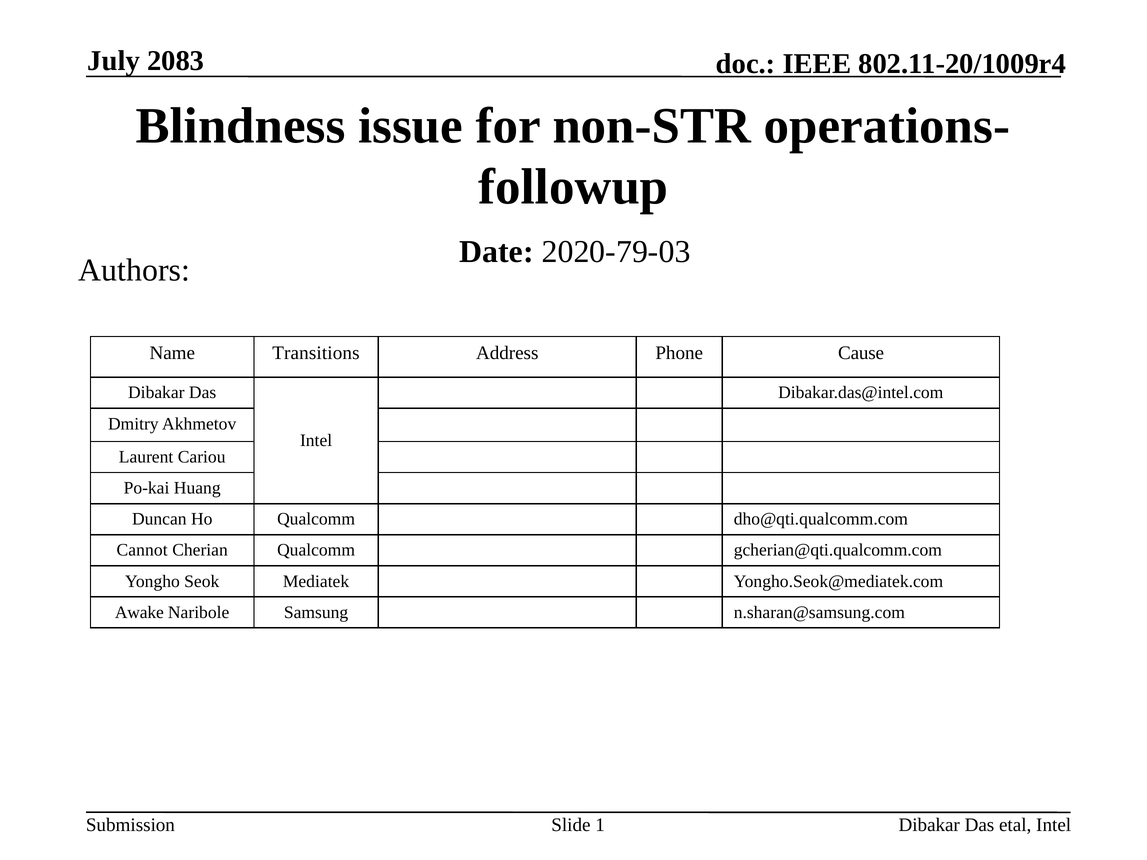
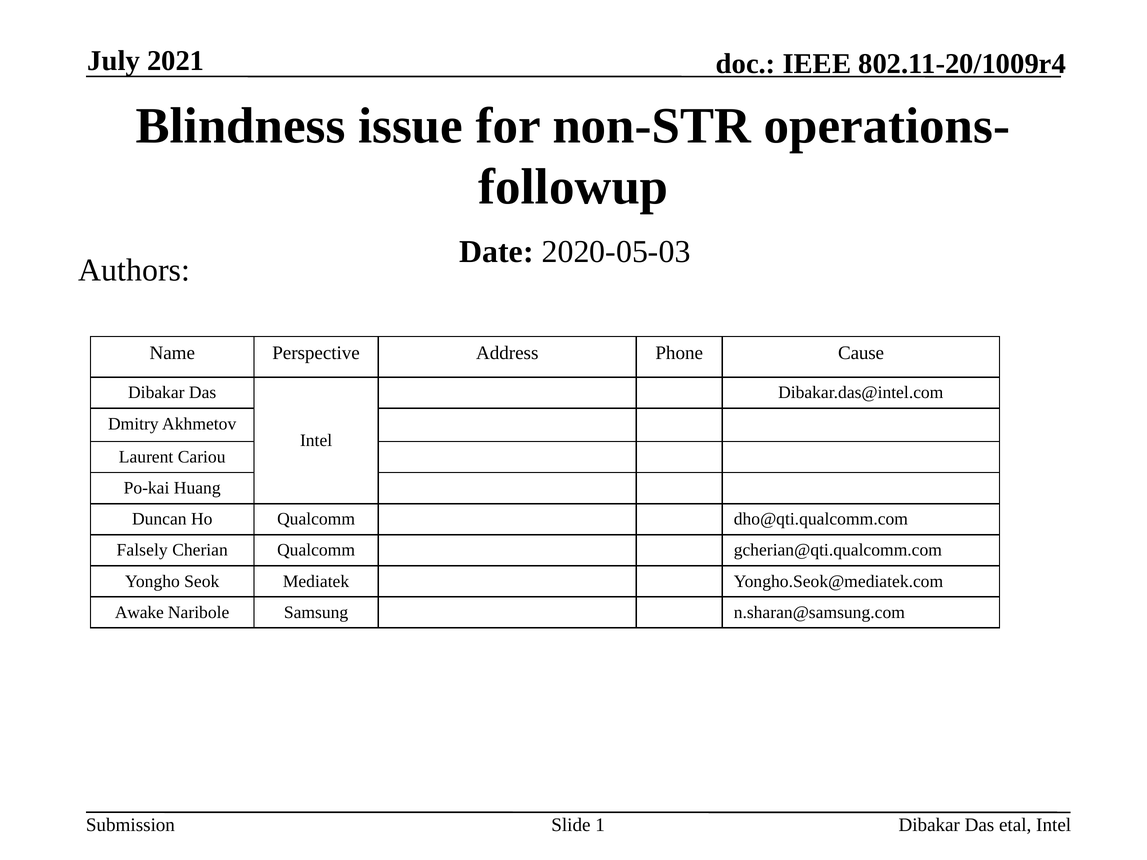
2083: 2083 -> 2021
2020-79-03: 2020-79-03 -> 2020-05-03
Transitions: Transitions -> Perspective
Cannot: Cannot -> Falsely
